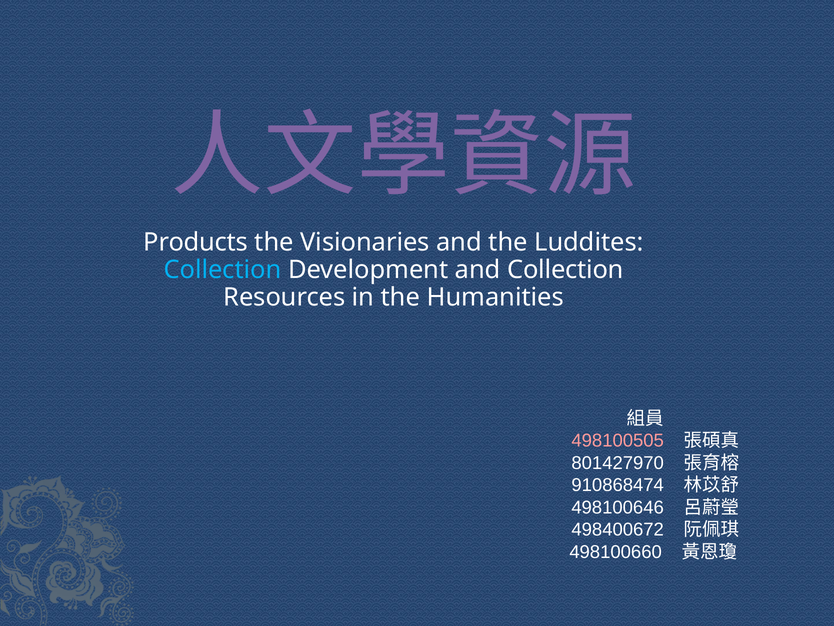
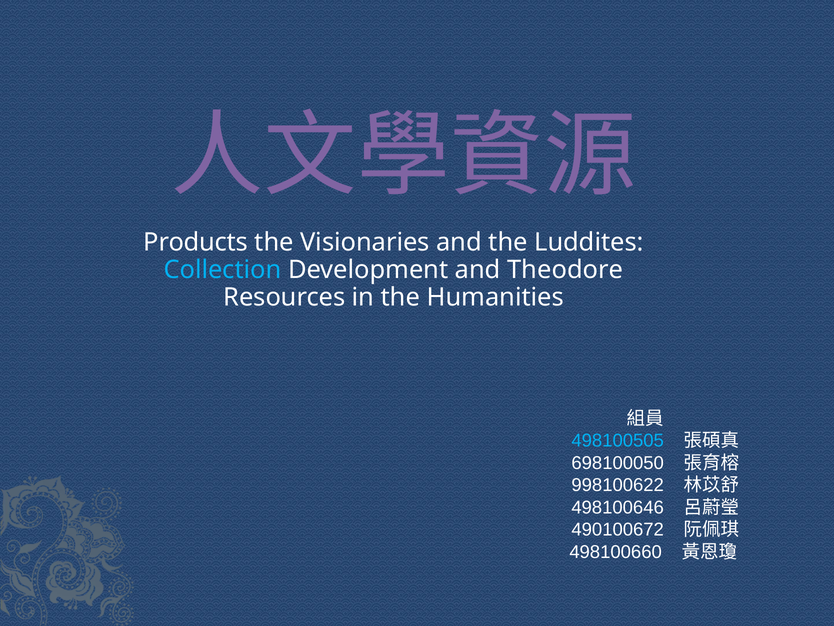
and Collection: Collection -> Theodore
498100505 colour: pink -> light blue
801427970: 801427970 -> 698100050
910868474: 910868474 -> 998100622
498400672: 498400672 -> 490100672
